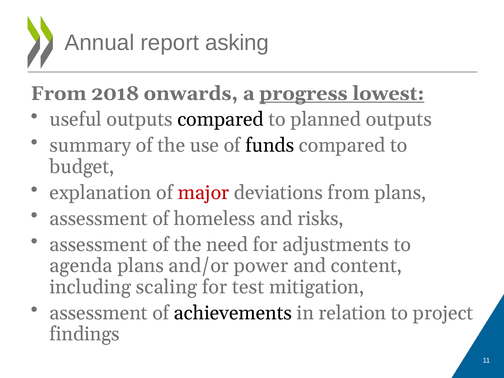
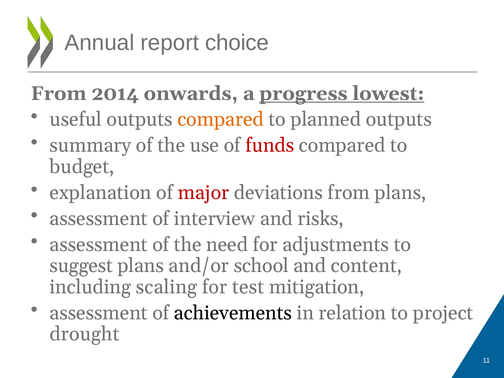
asking: asking -> choice
2018: 2018 -> 2014
compared at (221, 119) colour: black -> orange
funds colour: black -> red
homeless: homeless -> interview
agenda: agenda -> suggest
power: power -> school
findings: findings -> drought
